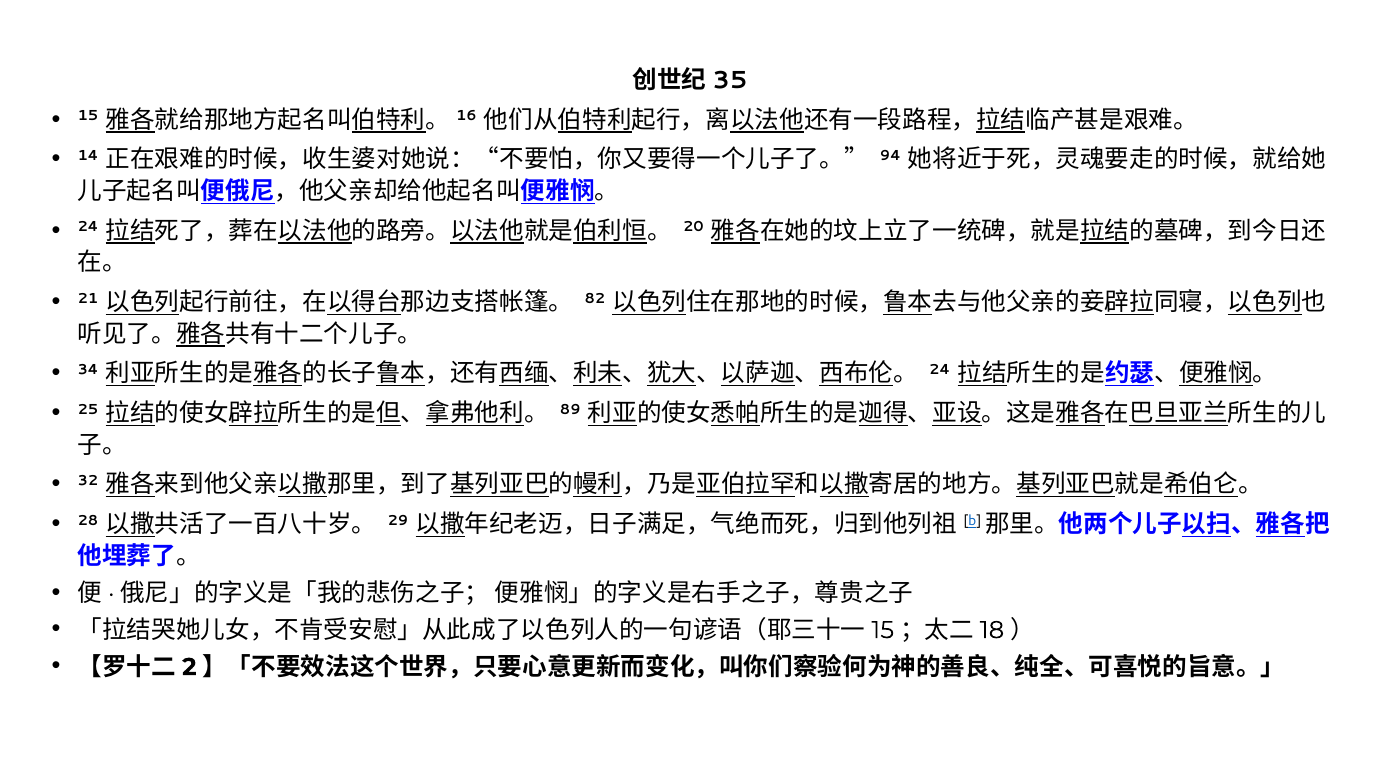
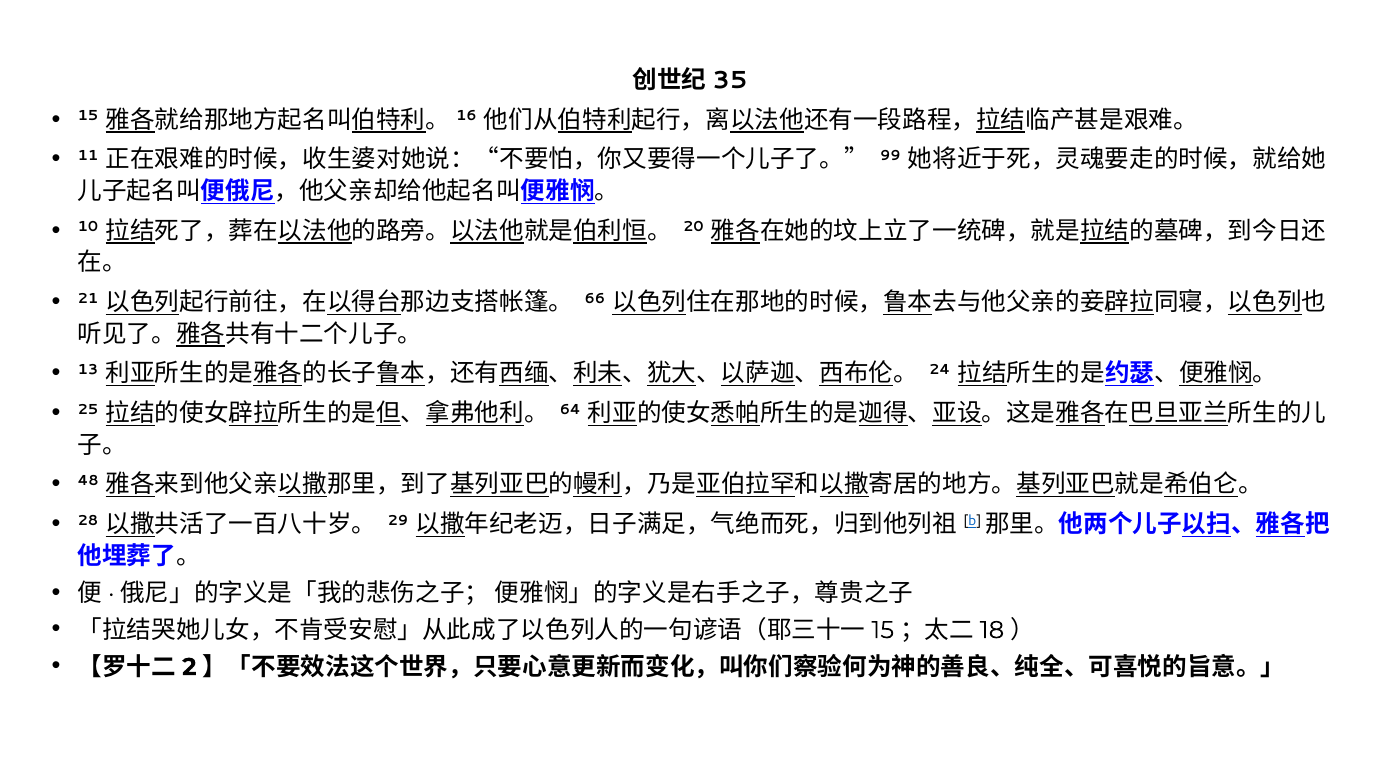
14: 14 -> 11
94: 94 -> 99
24 at (88, 227): 24 -> 10
82: 82 -> 66
34: 34 -> 13
89: 89 -> 64
32: 32 -> 48
